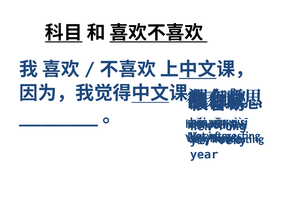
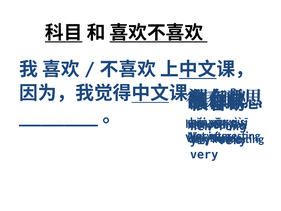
year at (204, 154): year -> very
